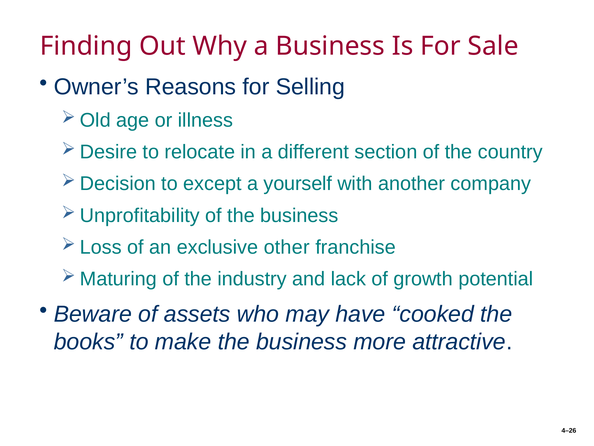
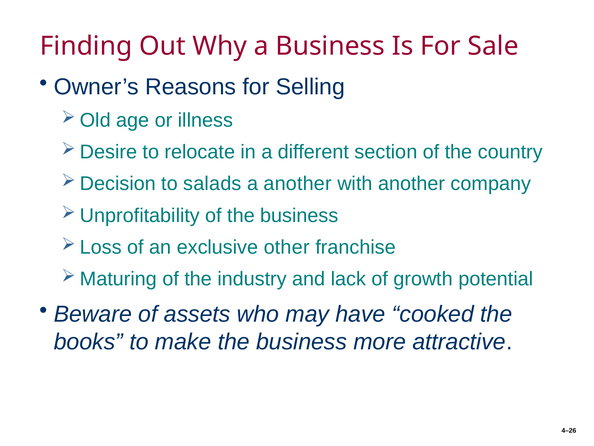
except: except -> salads
a yourself: yourself -> another
